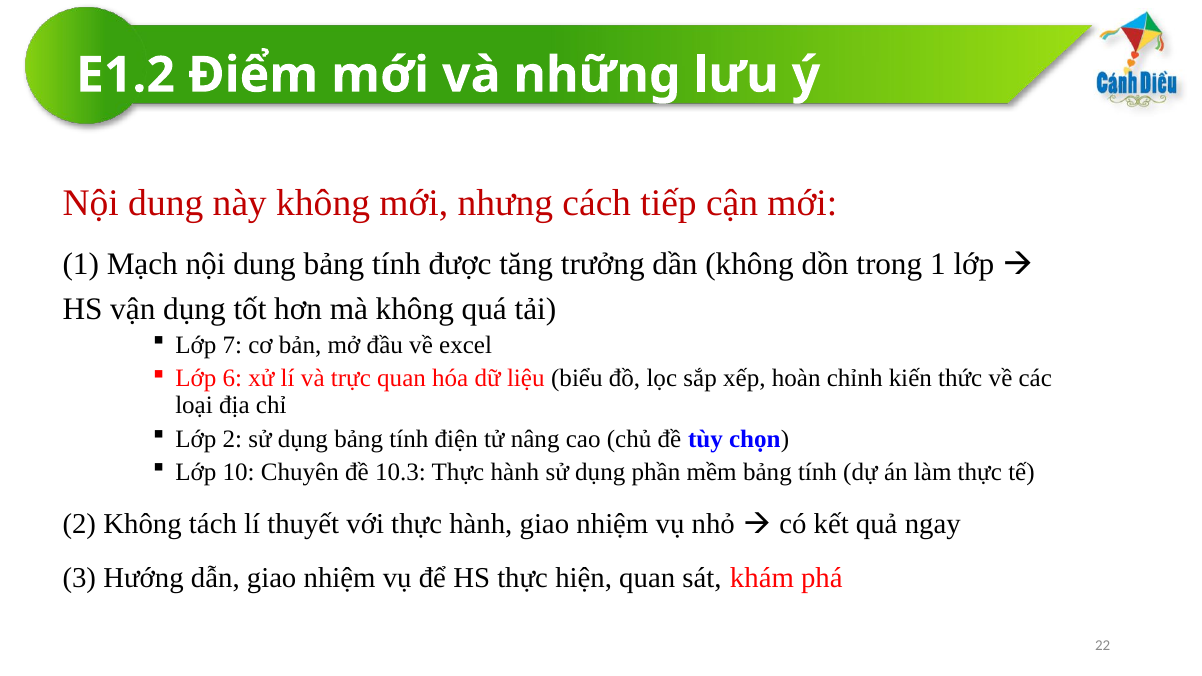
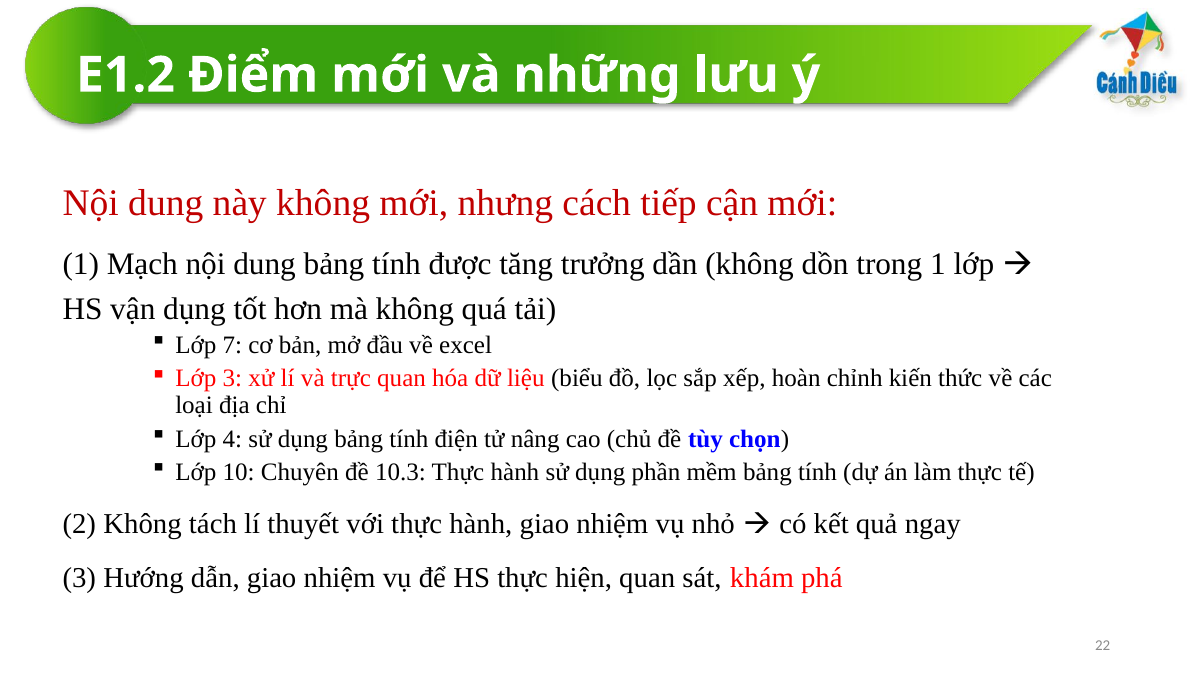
Lớp 6: 6 -> 3
Lớp 2: 2 -> 4
